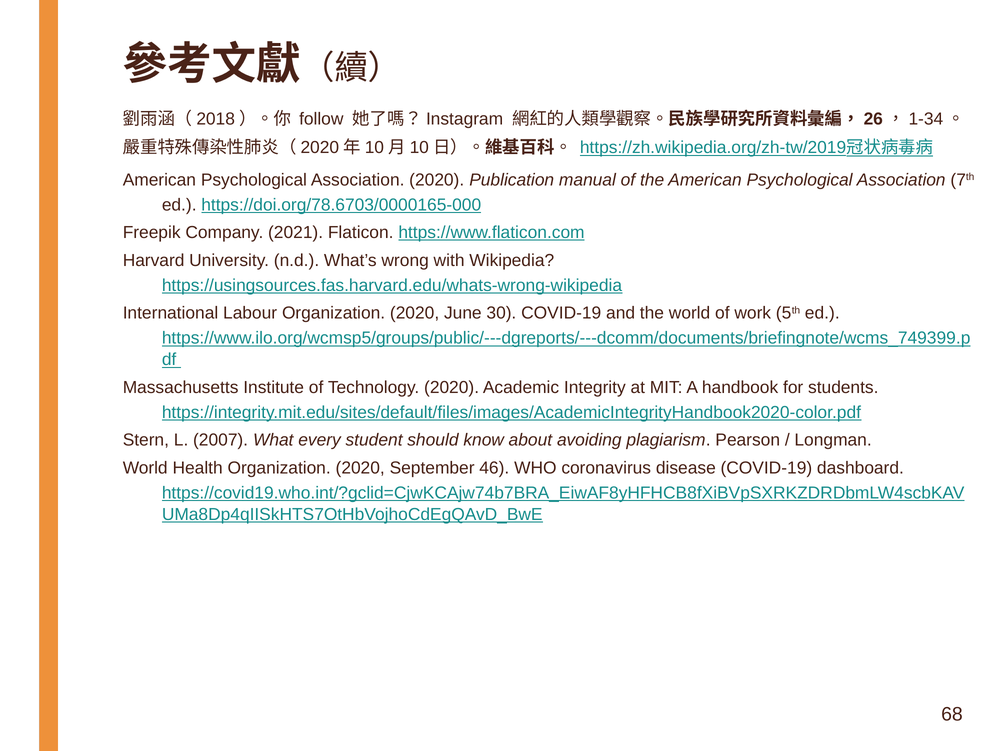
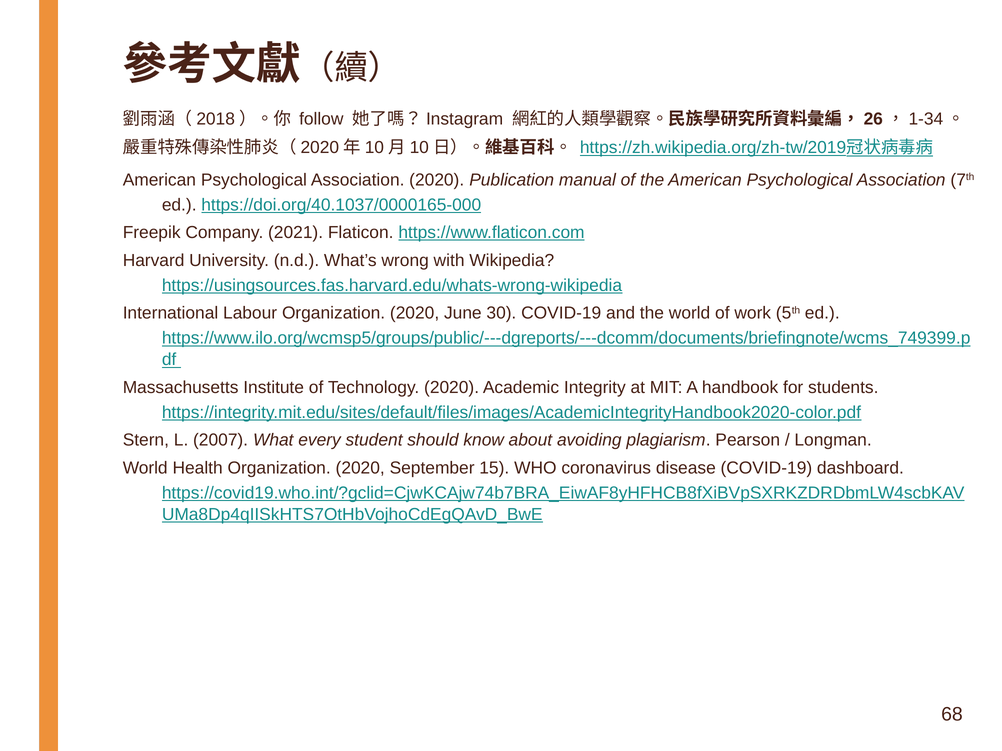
https://doi.org/78.6703/0000165-000: https://doi.org/78.6703/0000165-000 -> https://doi.org/40.1037/0000165-000
46: 46 -> 15
